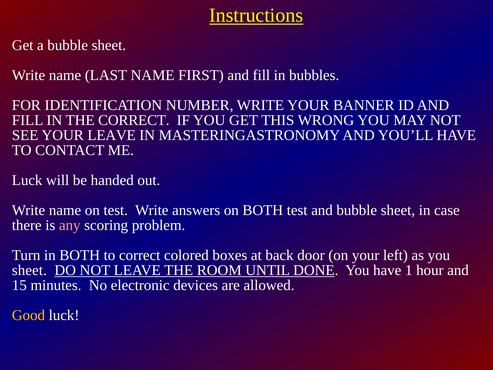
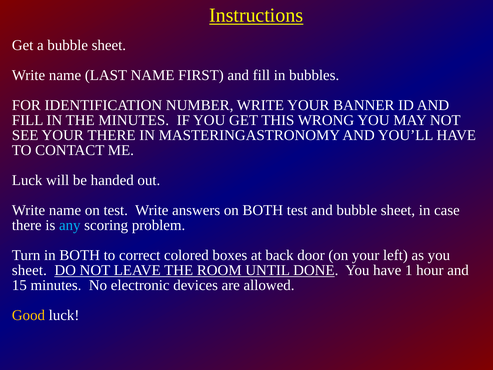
THE CORRECT: CORRECT -> MINUTES
YOUR LEAVE: LEAVE -> THERE
any colour: pink -> light blue
